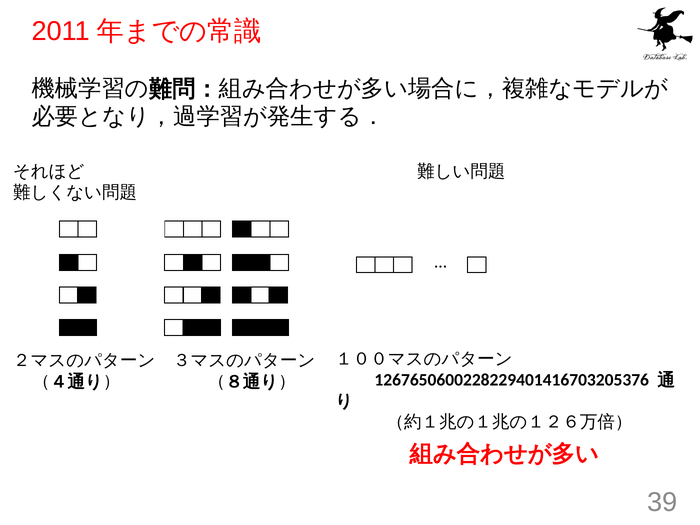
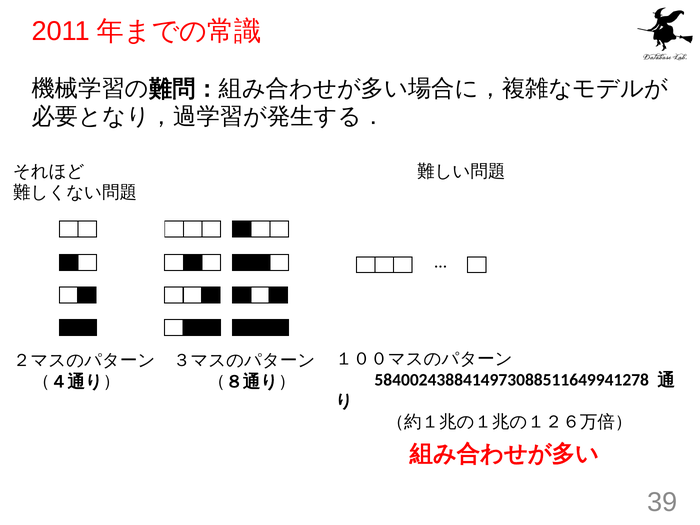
1267650600228229401416703205376: 1267650600228229401416703205376 -> 5840024388414973088511649941278
